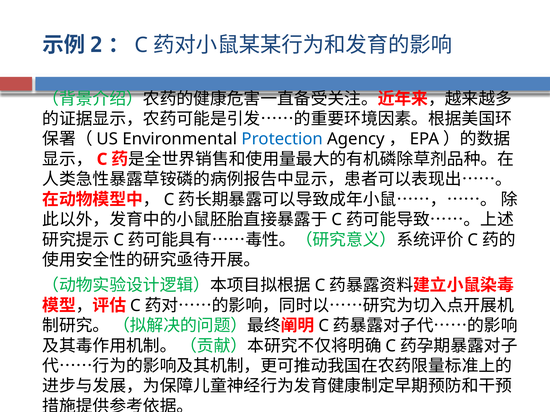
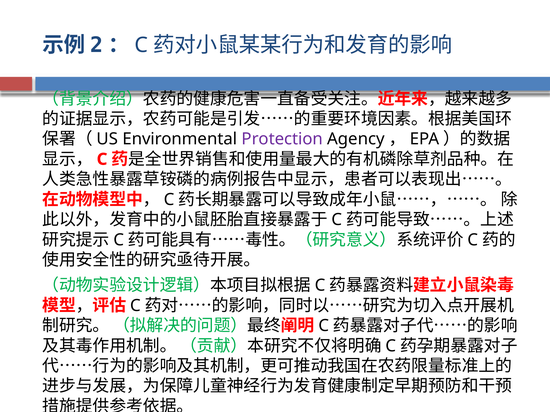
Protection colour: blue -> purple
